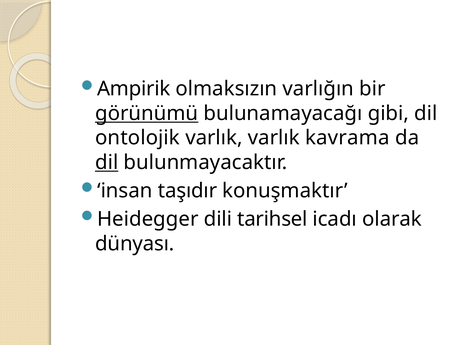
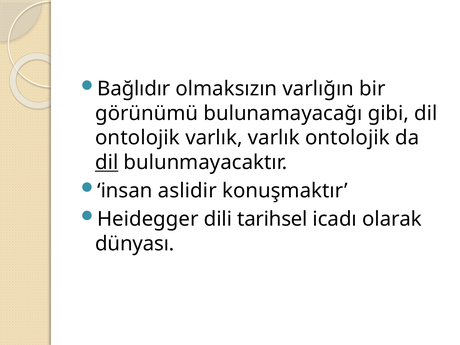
Ampirik: Ampirik -> Bağlıdır
görünümü underline: present -> none
varlık kavrama: kavrama -> ontolojik
taşıdır: taşıdır -> aslidir
